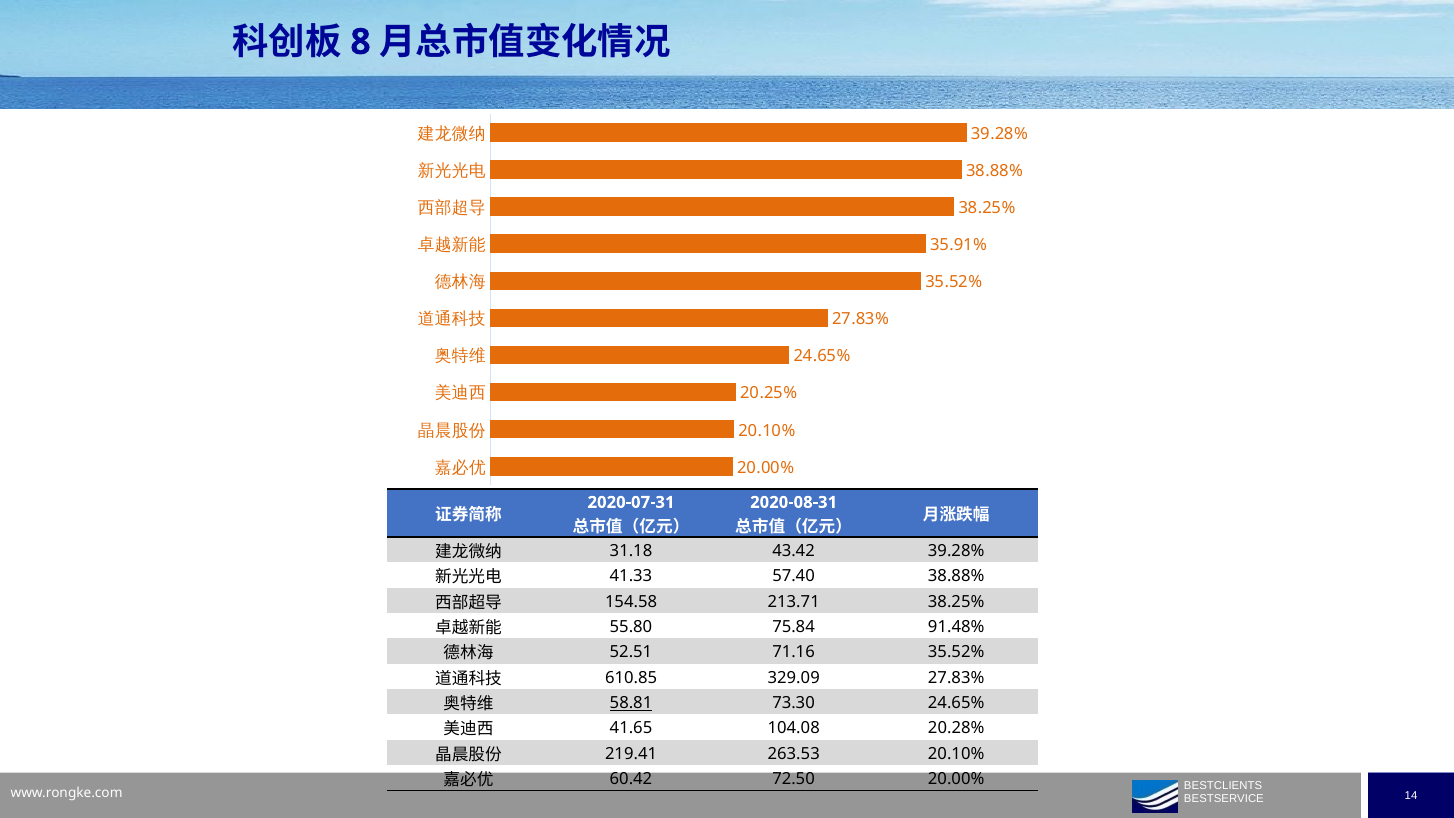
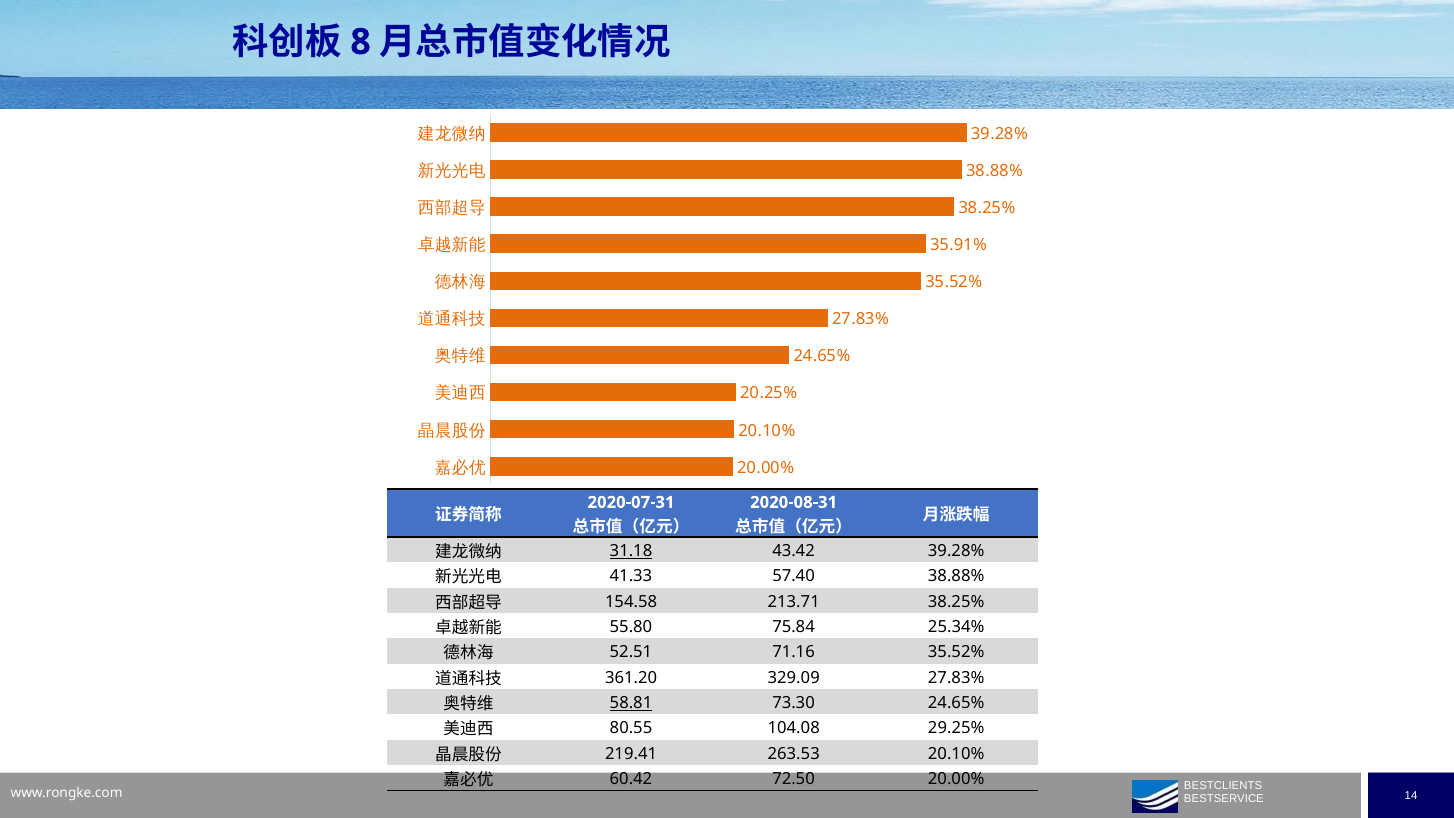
31.18 underline: none -> present
91.48%: 91.48% -> 25.34%
610.85: 610.85 -> 361.20
41.65: 41.65 -> 80.55
20.28%: 20.28% -> 29.25%
